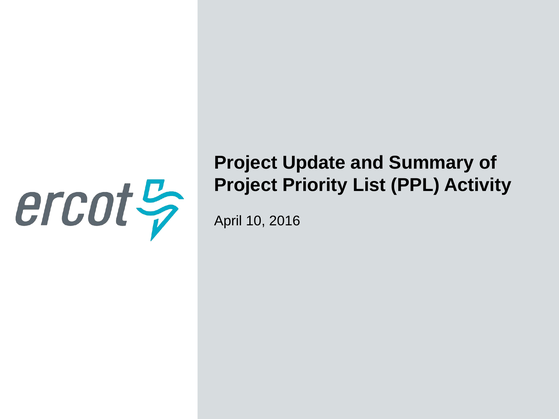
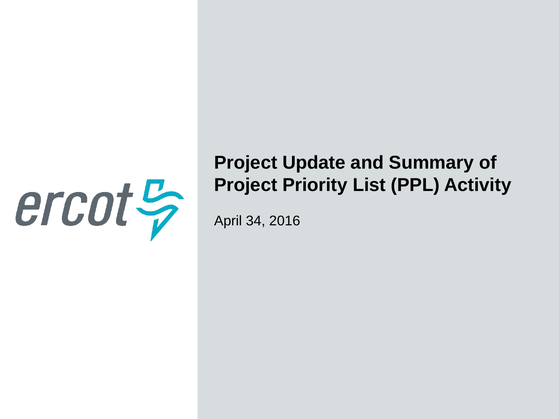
10: 10 -> 34
